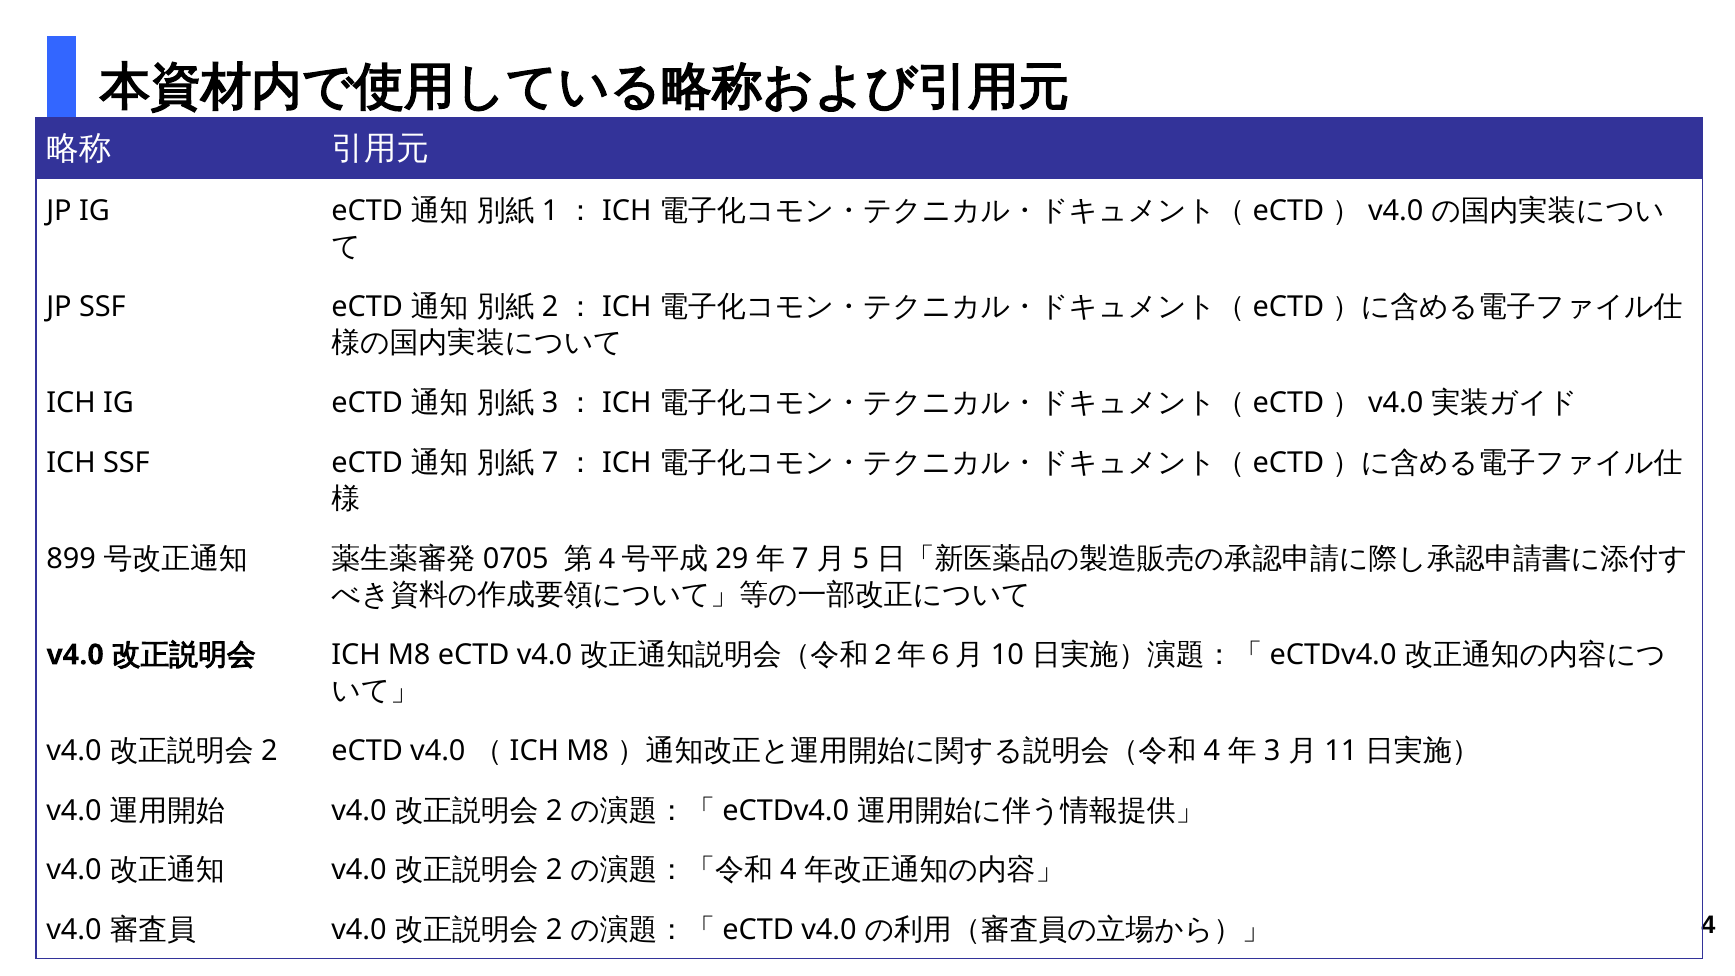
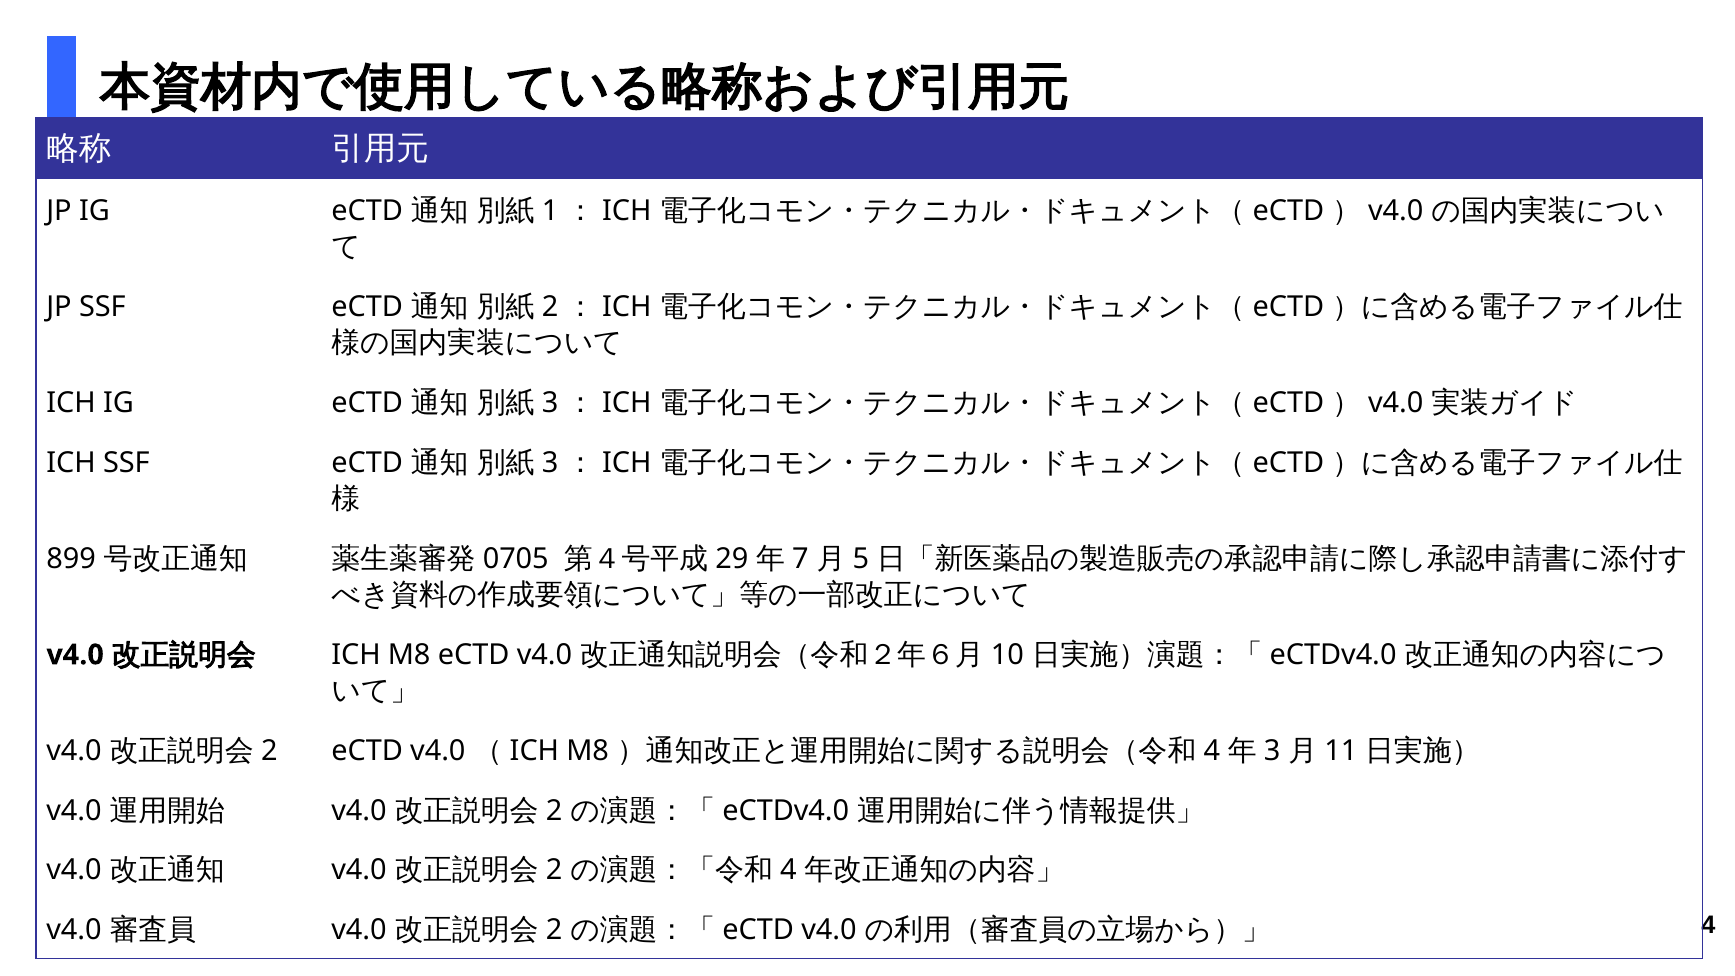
7 at (550, 463): 7 -> 3
